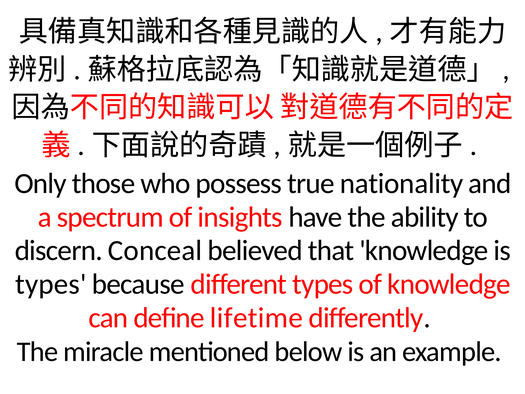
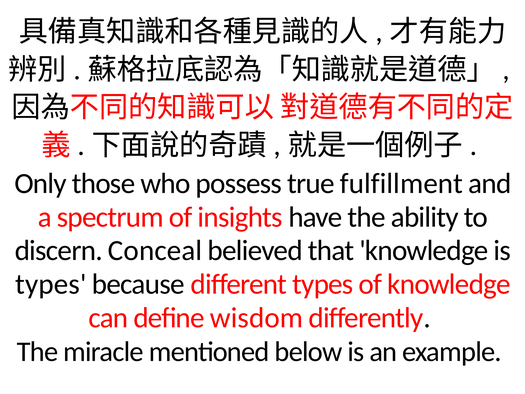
nationality: nationality -> fulfillment
lifetime: lifetime -> wisdom
